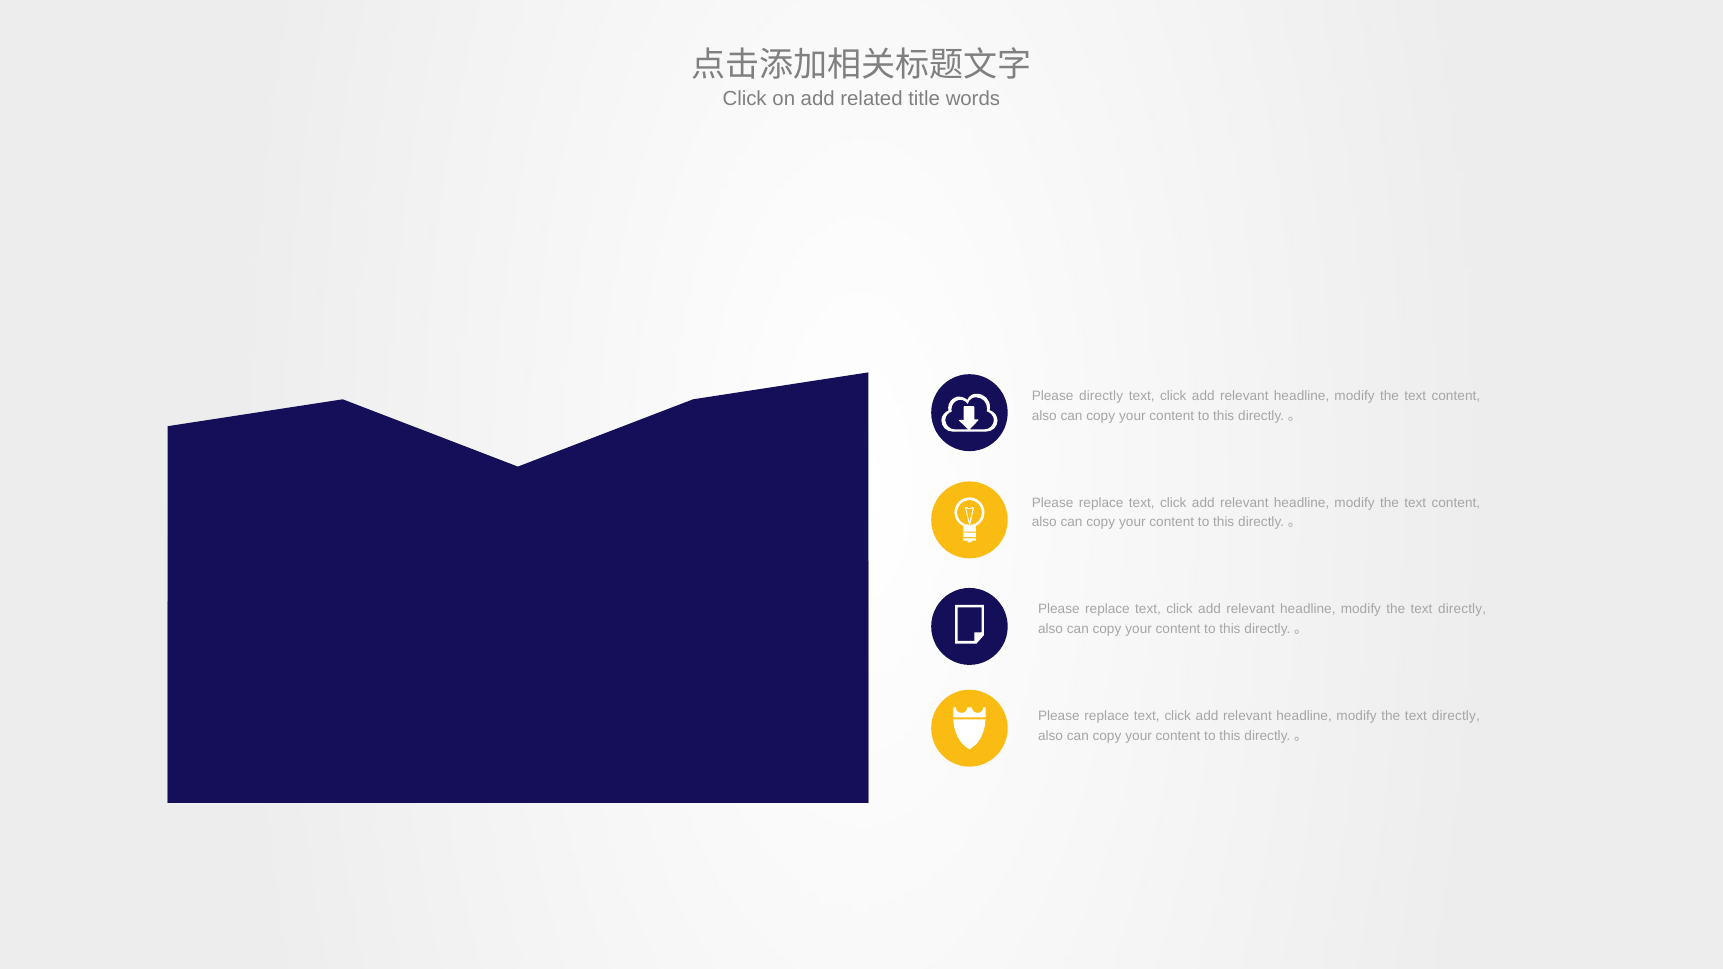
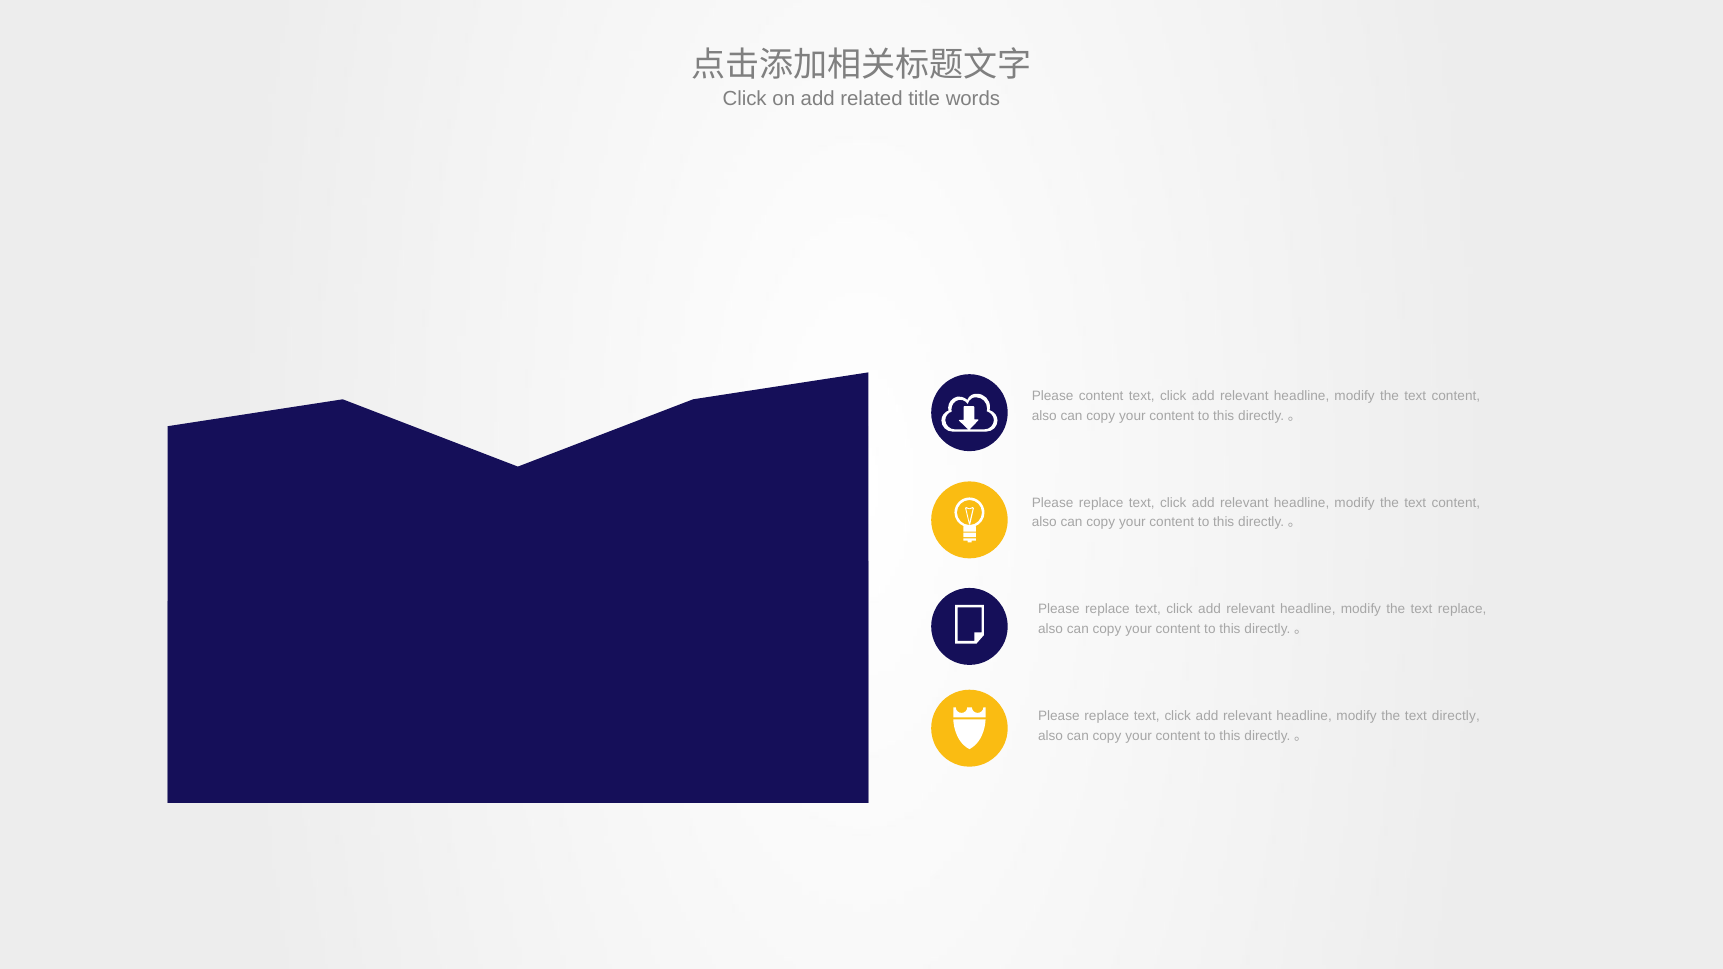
Please directly: directly -> content
directly at (1462, 610): directly -> replace
